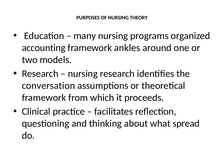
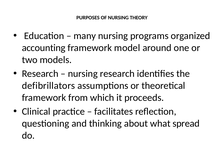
ankles: ankles -> model
conversation: conversation -> defibrillators
